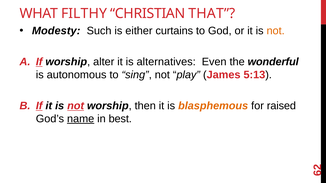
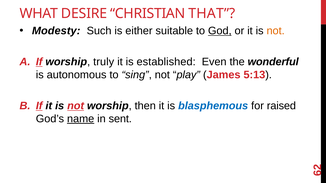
FILTHY: FILTHY -> DESIRE
curtains: curtains -> suitable
God underline: none -> present
alter: alter -> truly
alternatives: alternatives -> established
blasphemous colour: orange -> blue
best: best -> sent
